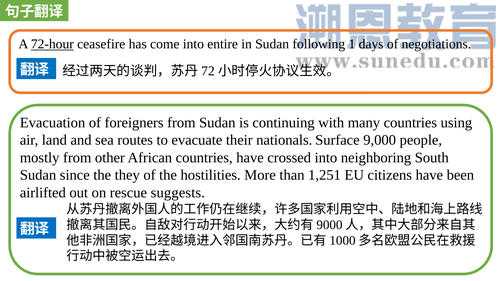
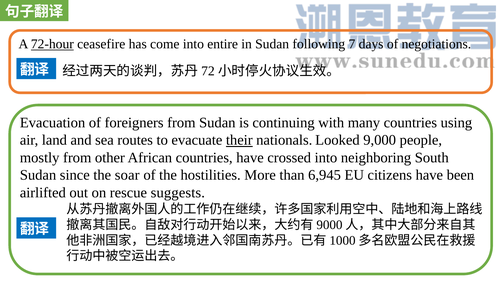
1: 1 -> 7
their underline: none -> present
Surface: Surface -> Looked
they: they -> soar
1,251: 1,251 -> 6,945
